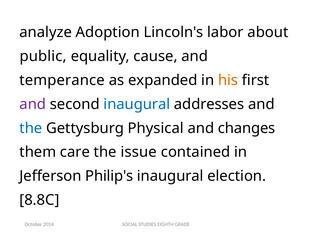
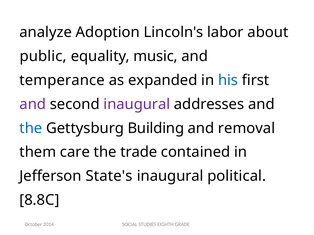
cause: cause -> music
his colour: orange -> blue
inaugural at (137, 104) colour: blue -> purple
Physical: Physical -> Building
changes: changes -> removal
issue: issue -> trade
Philip's: Philip's -> State's
election: election -> political
